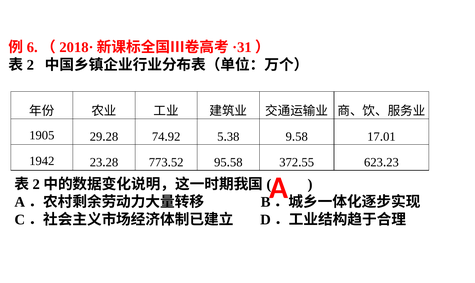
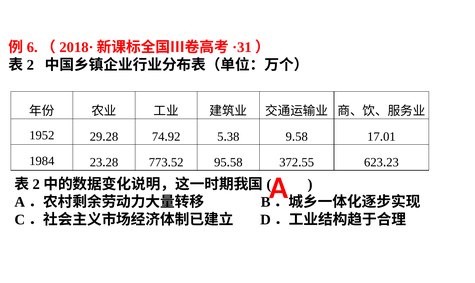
1905: 1905 -> 1952
1942: 1942 -> 1984
